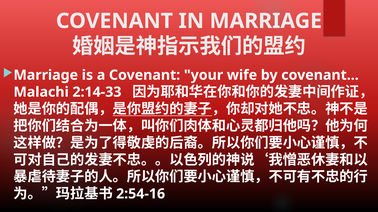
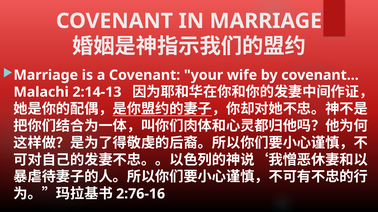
2:14-33: 2:14-33 -> 2:14-13
2:54-16: 2:54-16 -> 2:76-16
